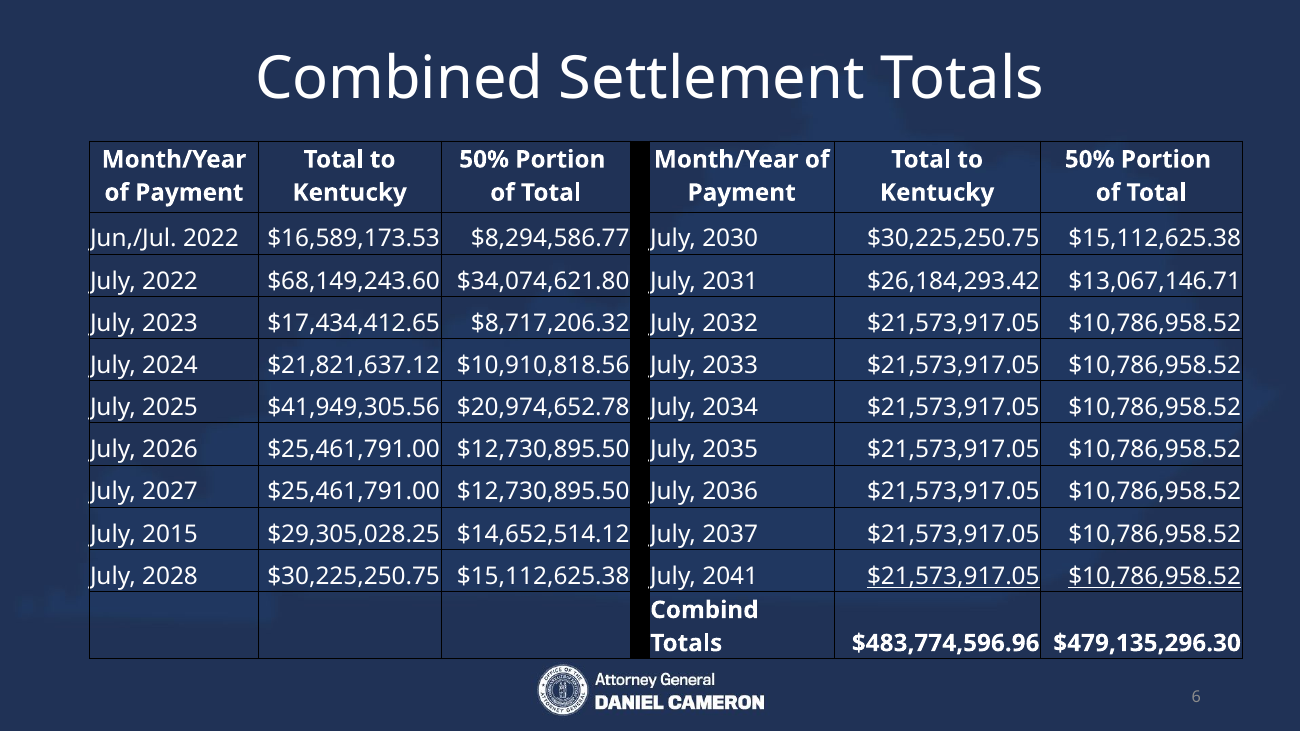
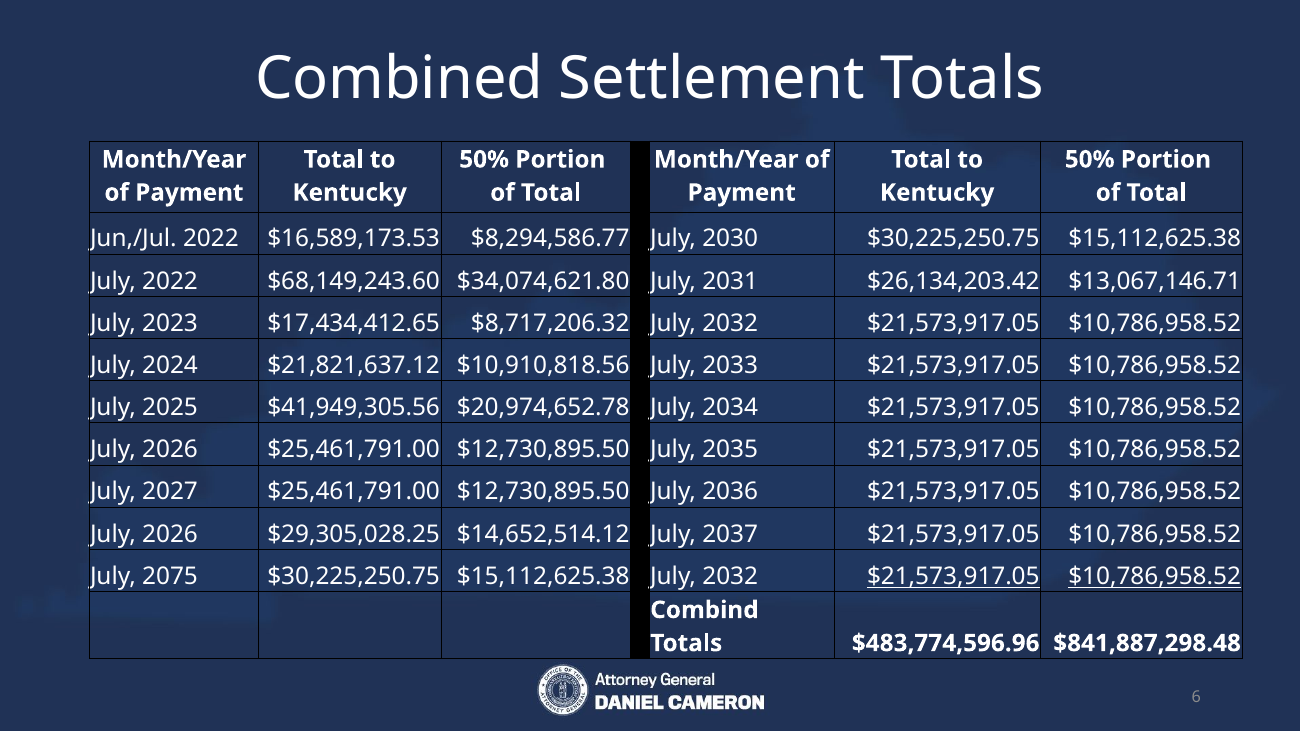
$26,184,293.42: $26,184,293.42 -> $26,134,203.42
2015 at (170, 534): 2015 -> 2026
2028: 2028 -> 2075
$15,112,625.38 July 2041: 2041 -> 2032
$479,135,296.30: $479,135,296.30 -> $841,887,298.48
